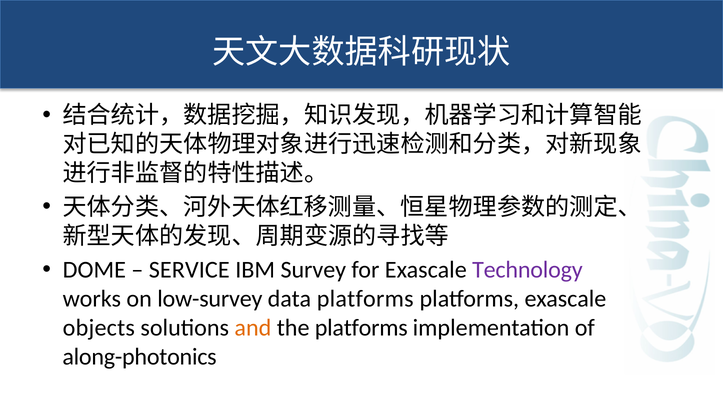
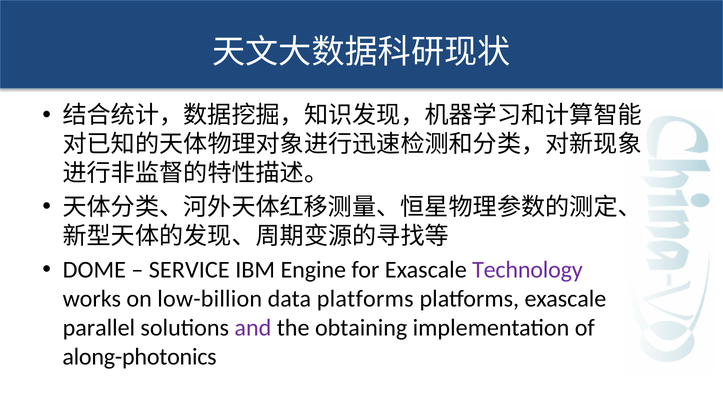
Survey: Survey -> Engine
low-survey: low-survey -> low-billion
objects: objects -> parallel
and colour: orange -> purple
the platforms: platforms -> obtaining
